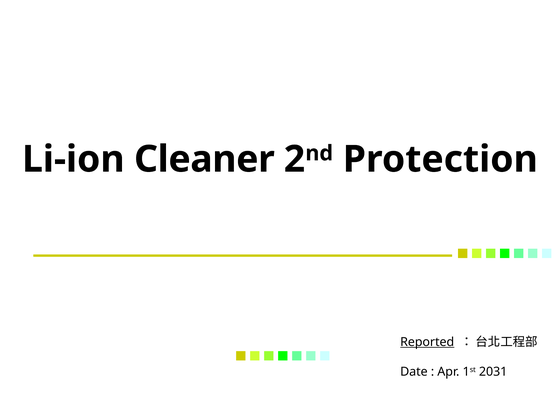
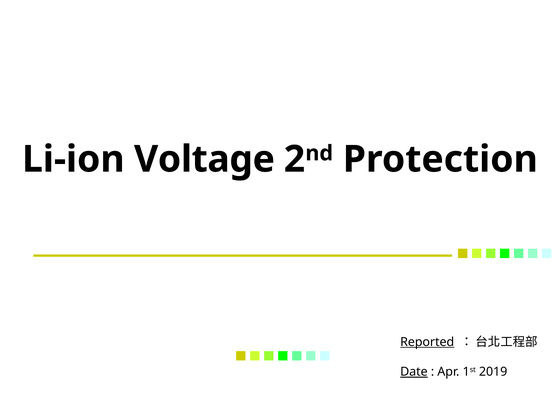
Cleaner: Cleaner -> Voltage
Date underline: none -> present
2031: 2031 -> 2019
